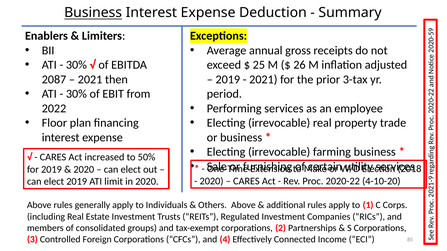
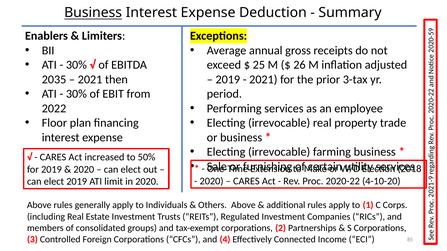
2087: 2087 -> 2035
